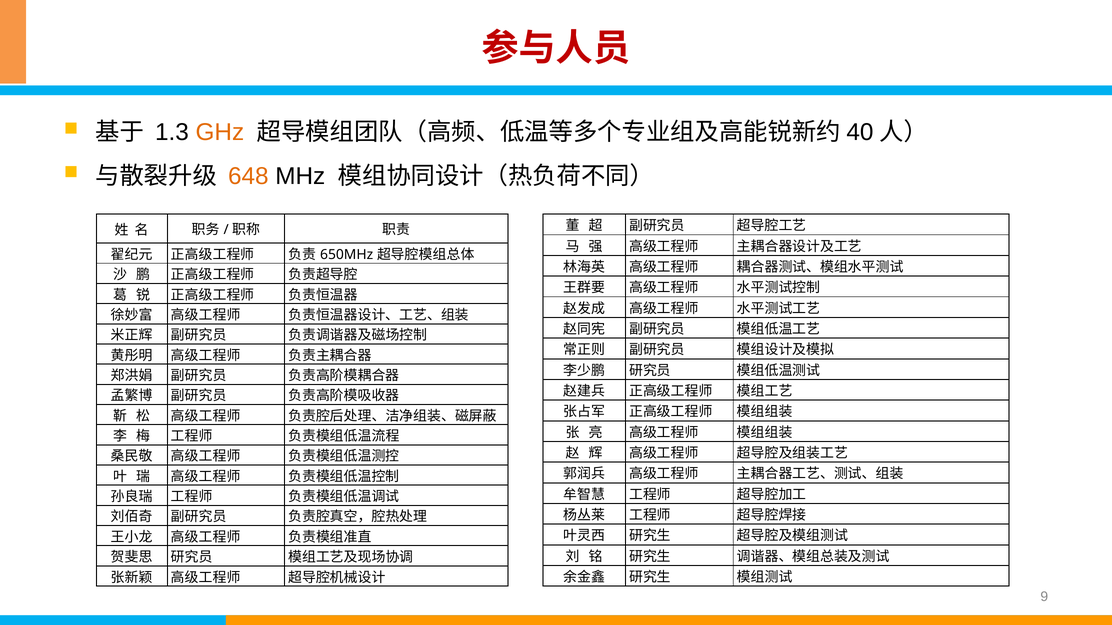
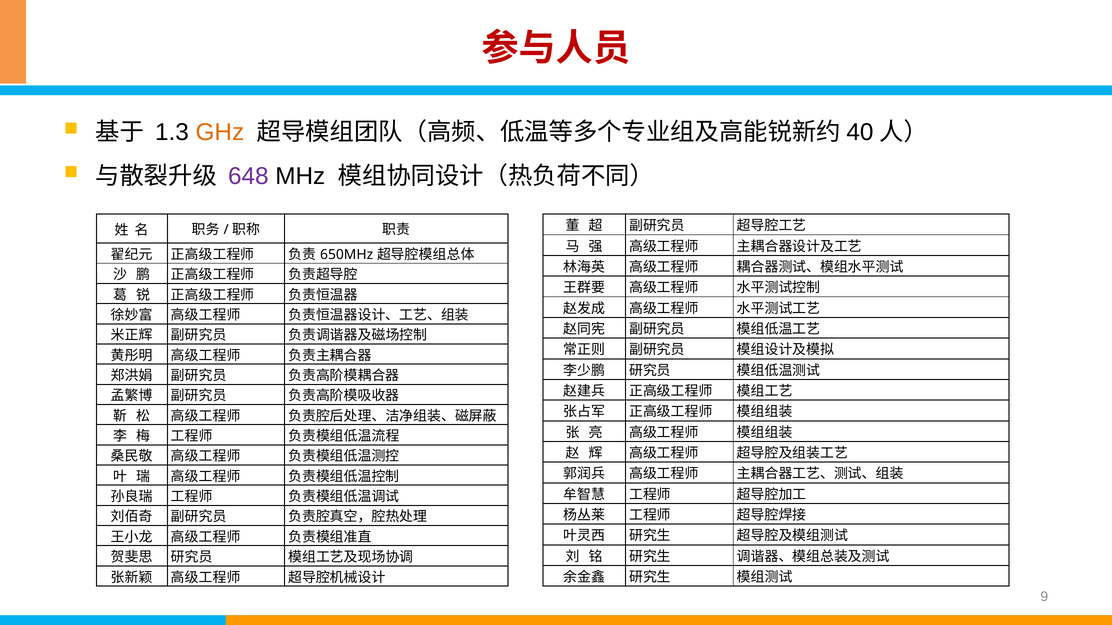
648 colour: orange -> purple
